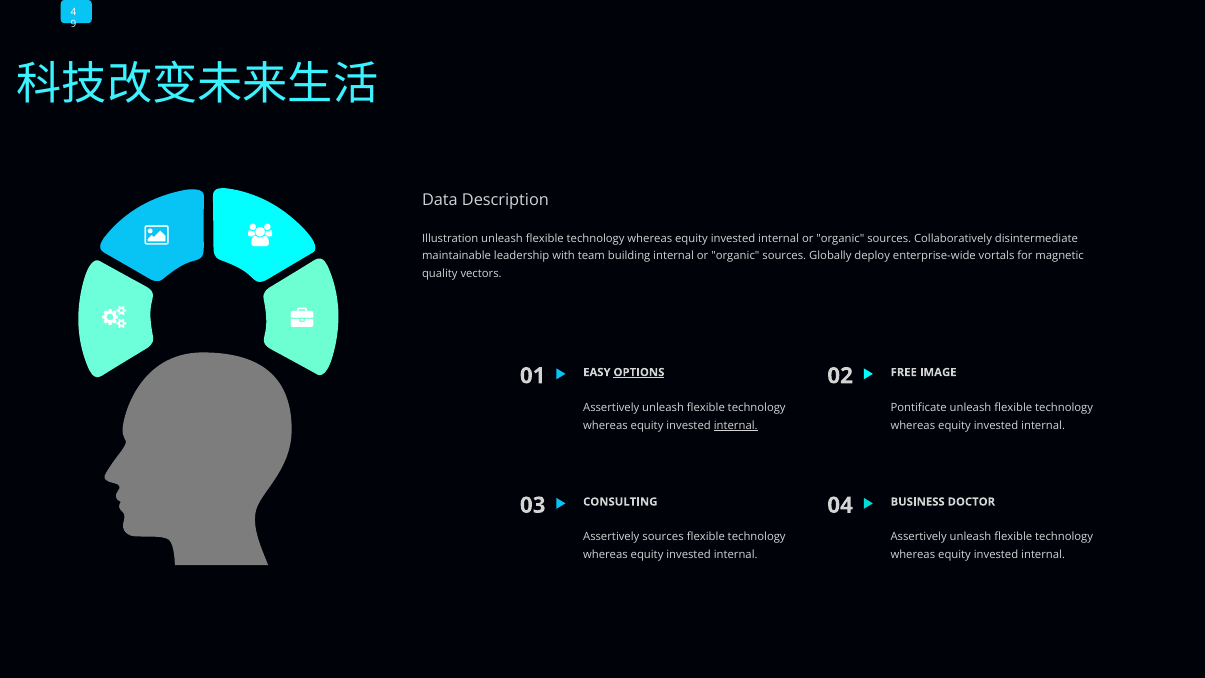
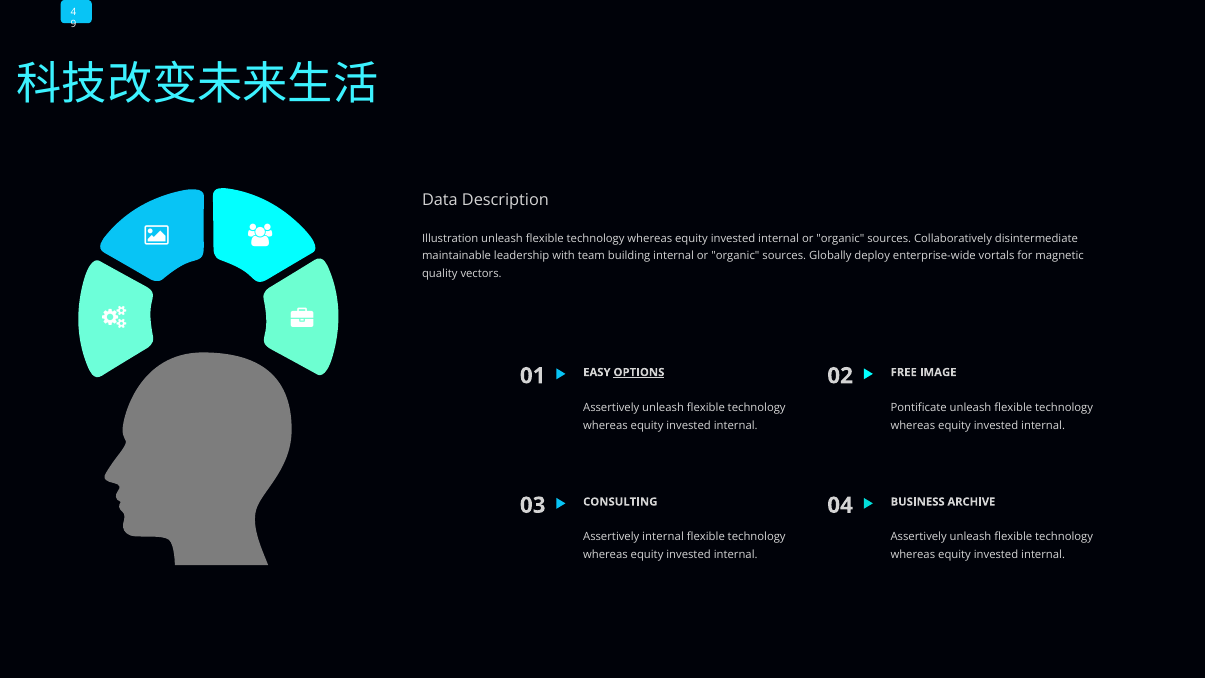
internal at (736, 425) underline: present -> none
DOCTOR: DOCTOR -> ARCHIVE
Assertively sources: sources -> internal
